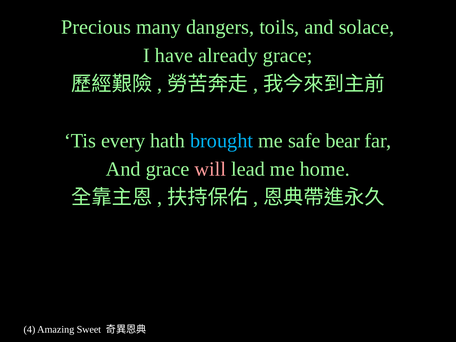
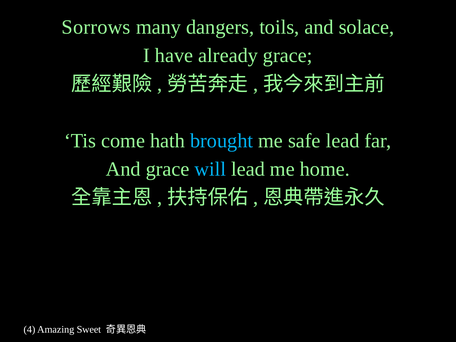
Precious: Precious -> Sorrows
every: every -> come
safe bear: bear -> lead
will colour: pink -> light blue
